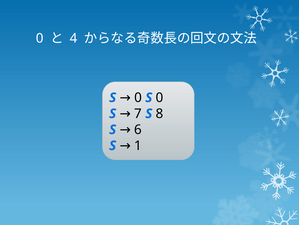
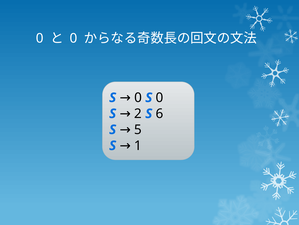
4 at (73, 38): 4 -> 0
8: 8 -> 6
7: 7 -> 2
6: 6 -> 5
